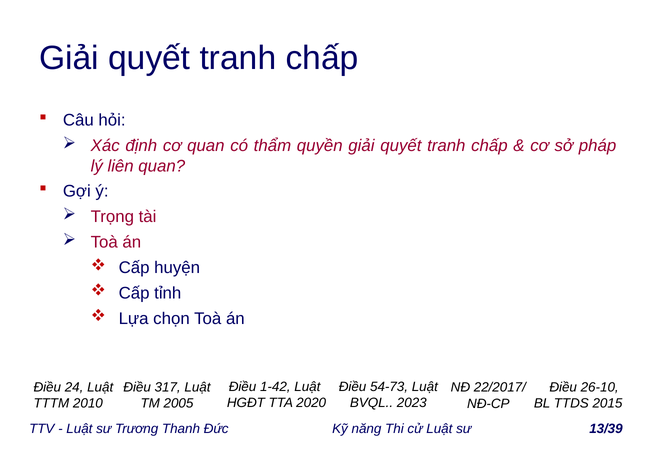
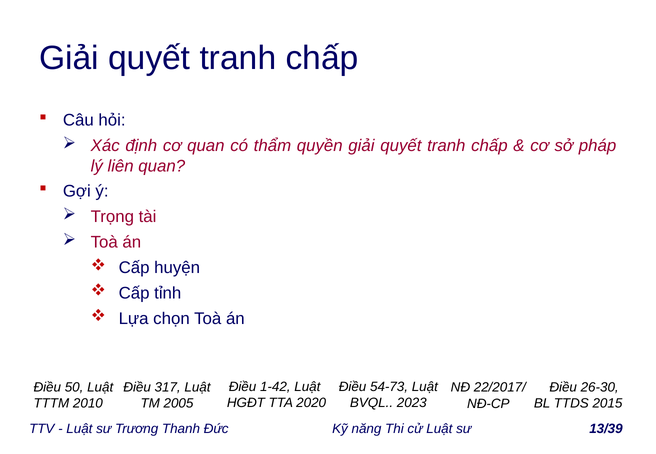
24: 24 -> 50
26-10: 26-10 -> 26-30
